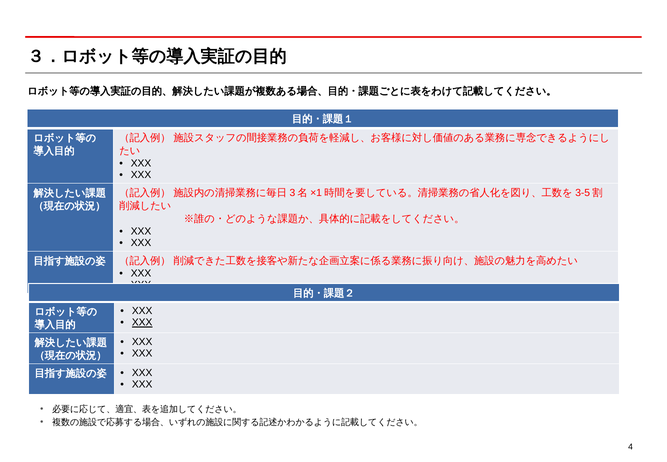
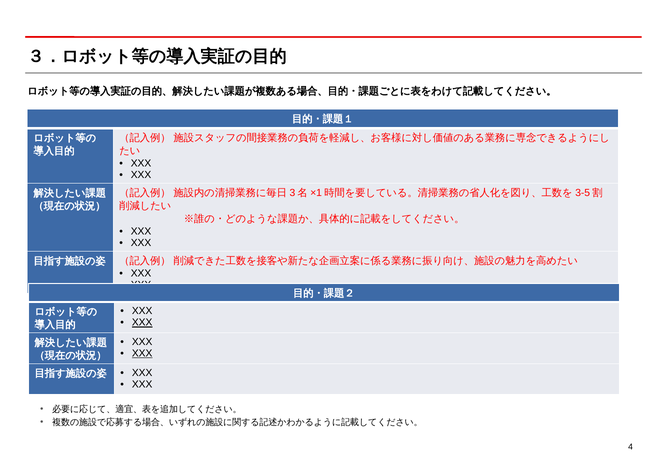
XXX at (142, 353) underline: none -> present
